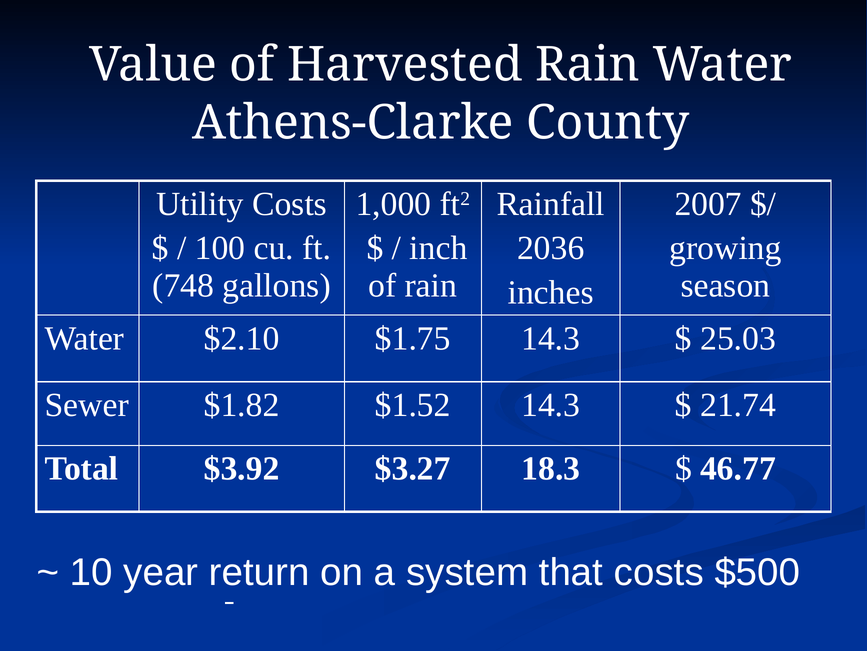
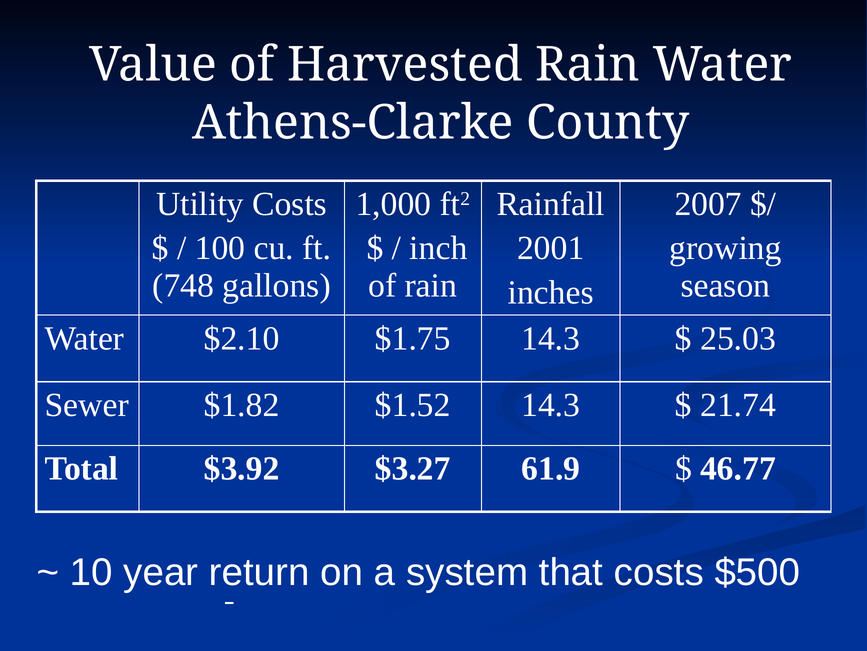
2036: 2036 -> 2001
18.3: 18.3 -> 61.9
